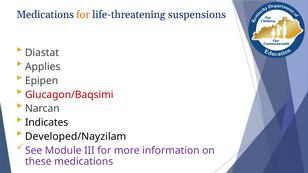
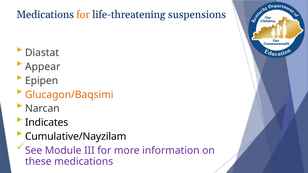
Applies: Applies -> Appear
Glucagon/Baqsimi colour: red -> orange
Developed/Nayzilam: Developed/Nayzilam -> Cumulative/Nayzilam
